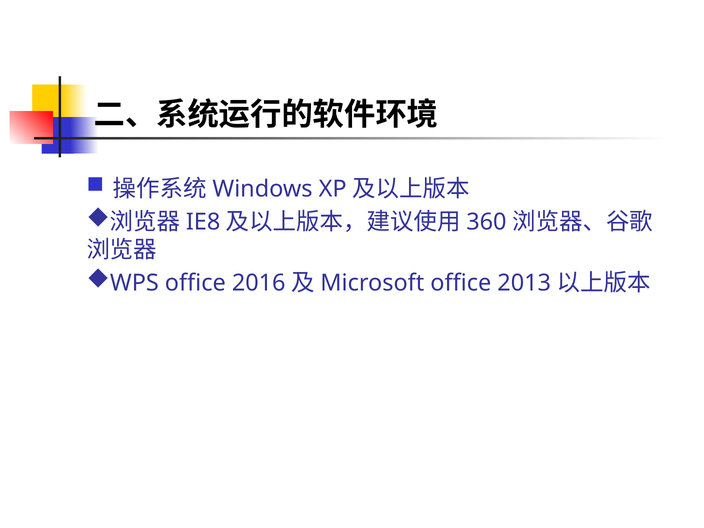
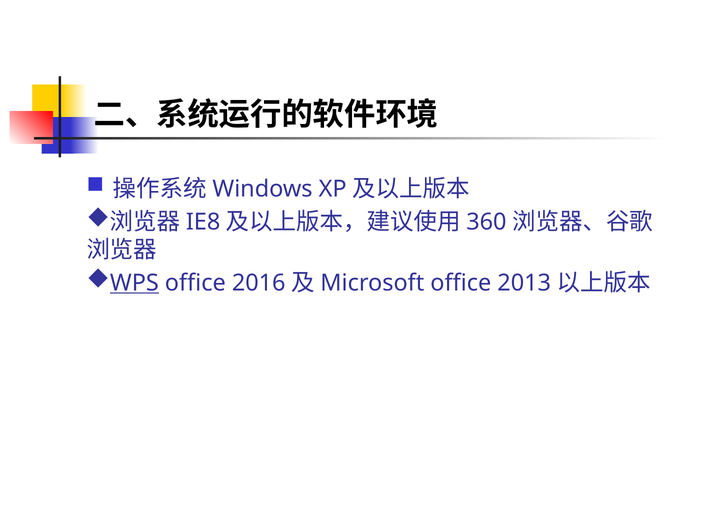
WPS underline: none -> present
